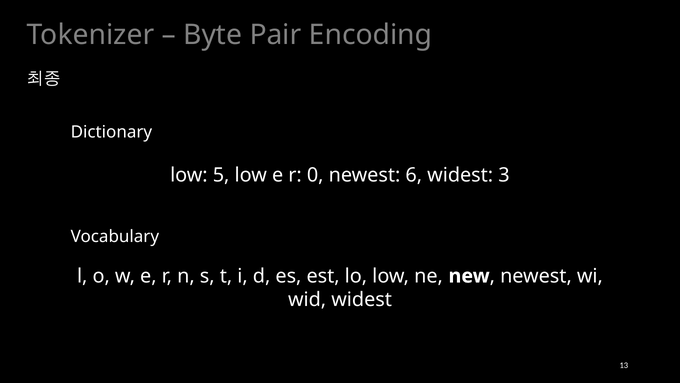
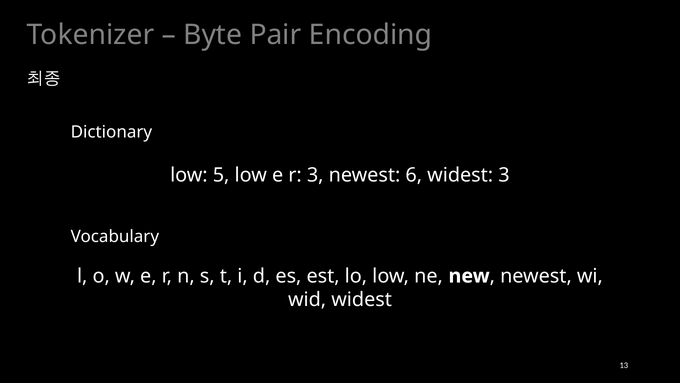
r 0: 0 -> 3
